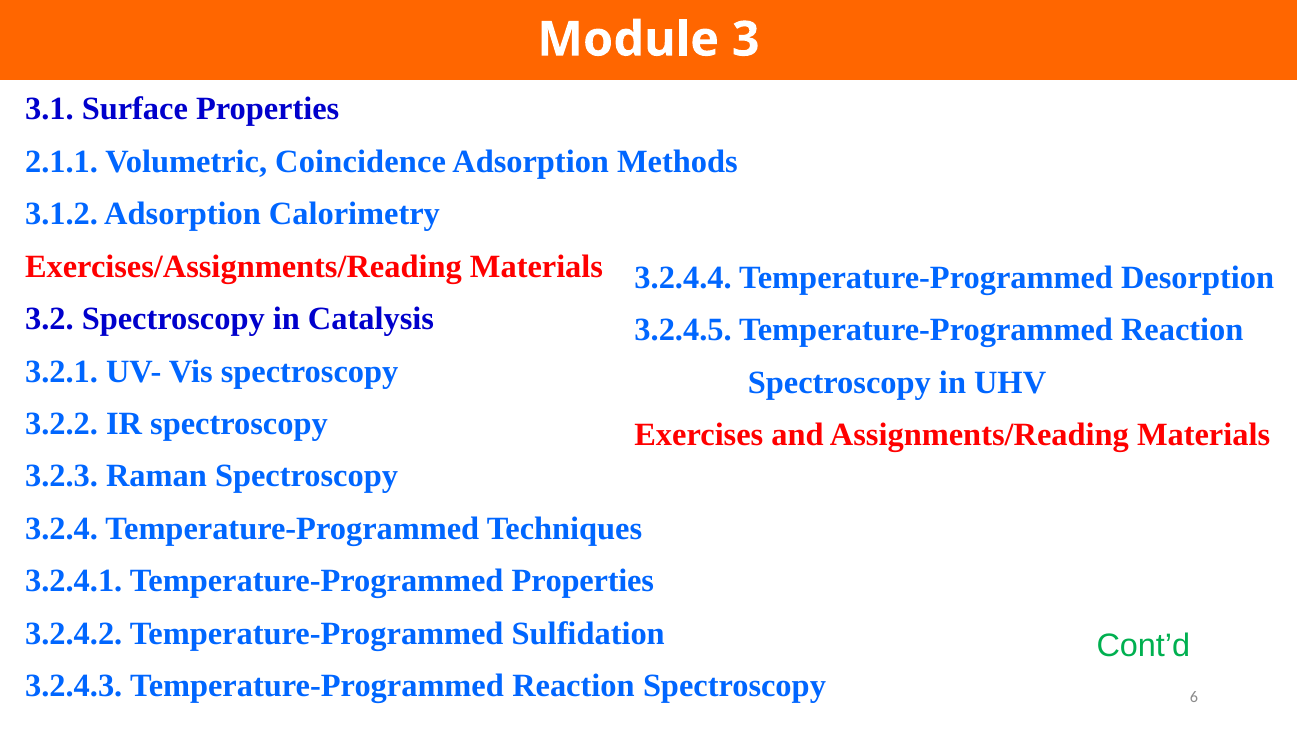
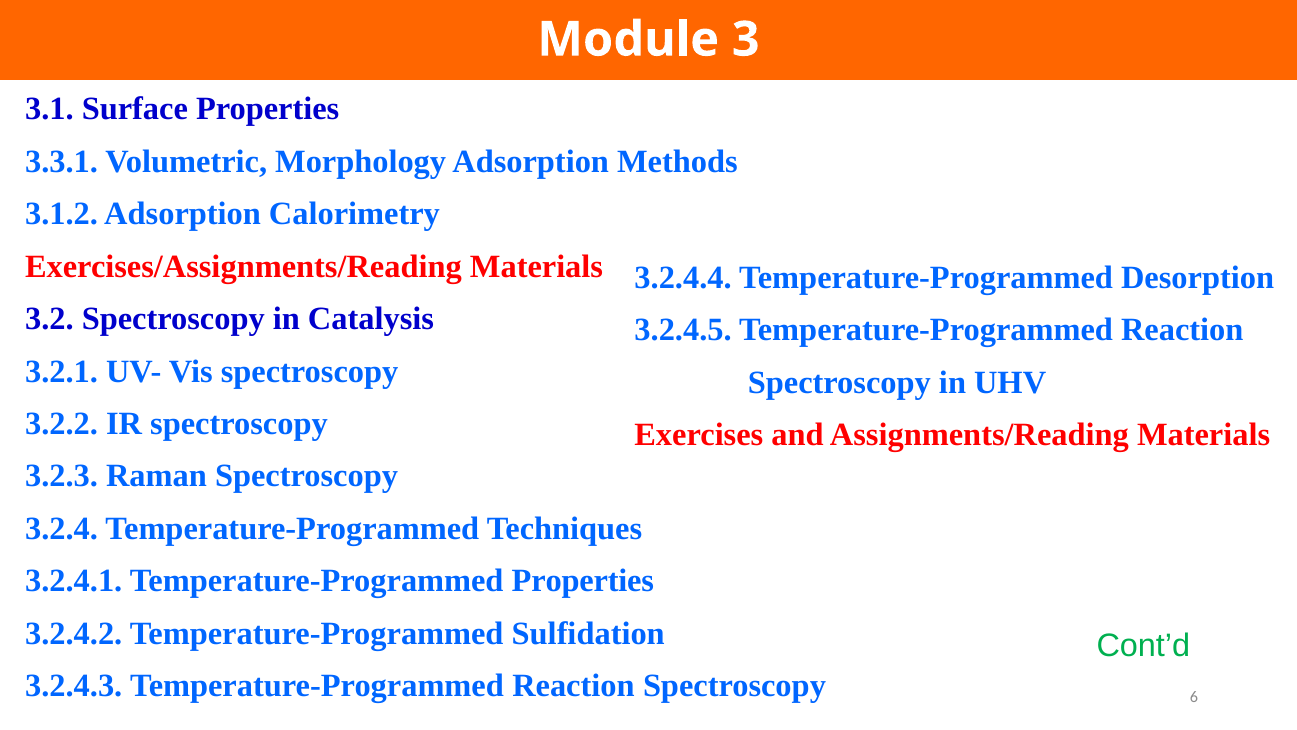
2.1.1: 2.1.1 -> 3.3.1
Coincidence: Coincidence -> Morphology
